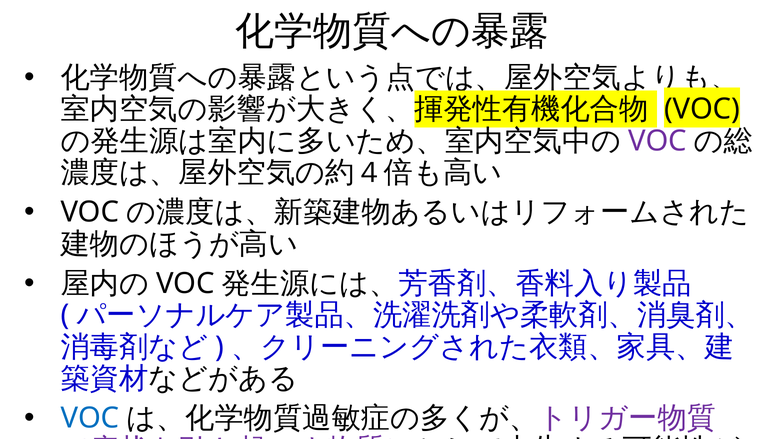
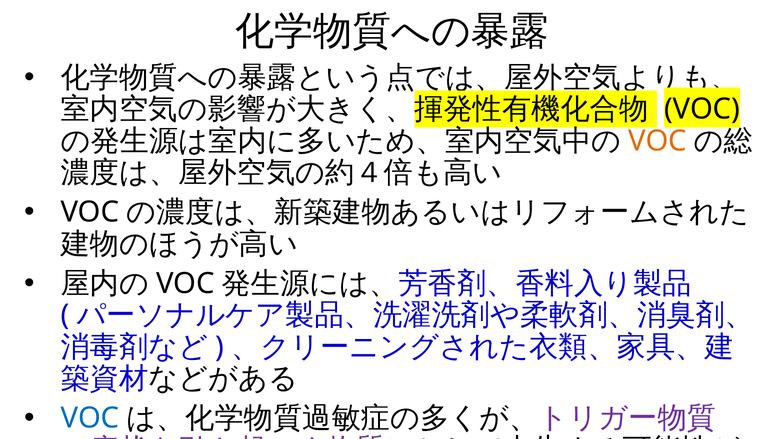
VOC at (658, 141) colour: purple -> orange
